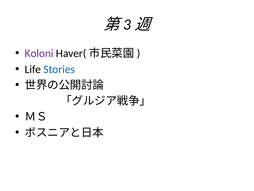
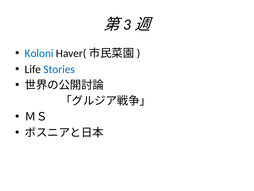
Koloni colour: purple -> blue
